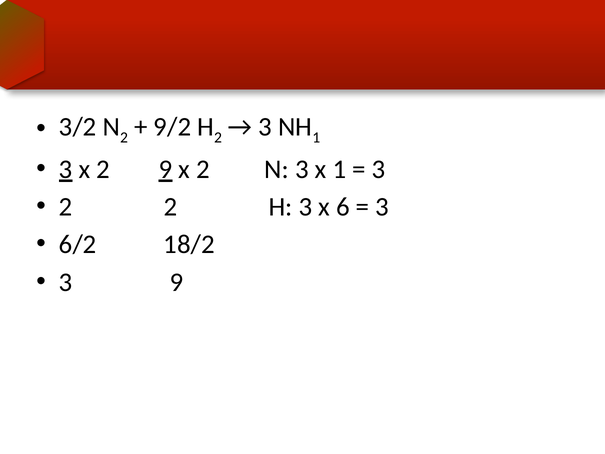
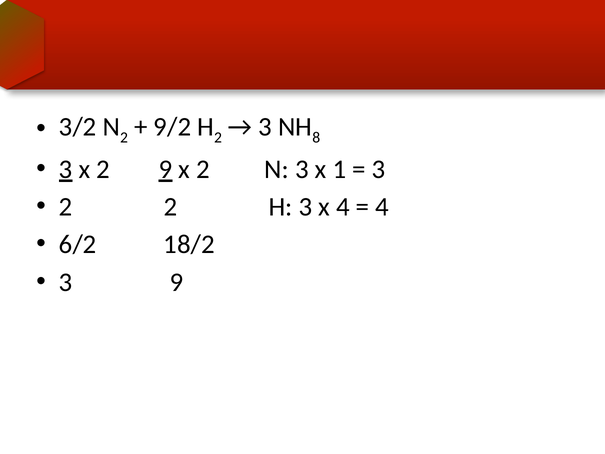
1 at (316, 137): 1 -> 8
x 6: 6 -> 4
3 at (382, 207): 3 -> 4
